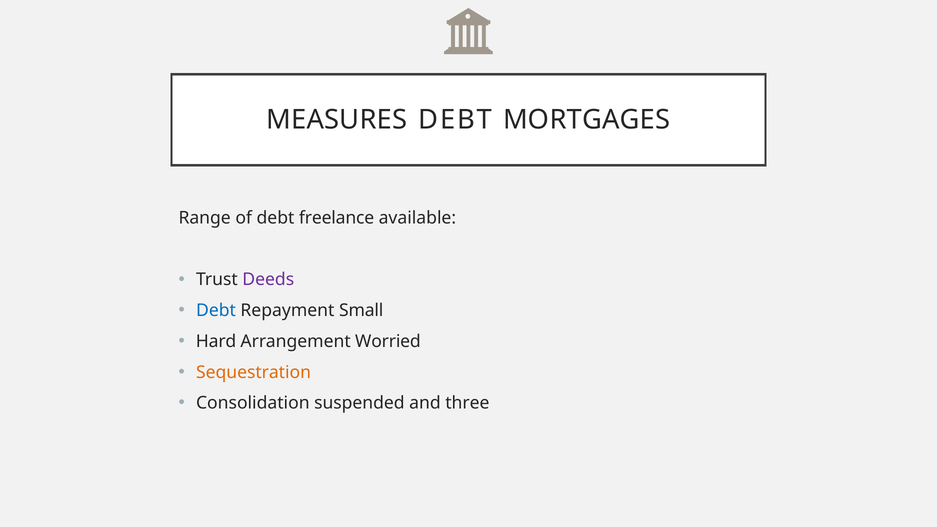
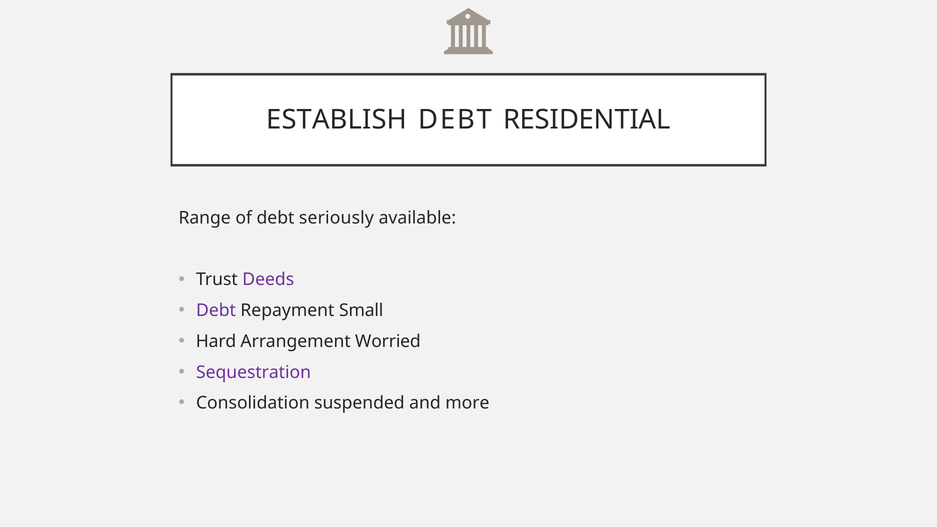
MEASURES: MEASURES -> ESTABLISH
MORTGAGES: MORTGAGES -> RESIDENTIAL
freelance: freelance -> seriously
Debt at (216, 311) colour: blue -> purple
Sequestration colour: orange -> purple
three: three -> more
